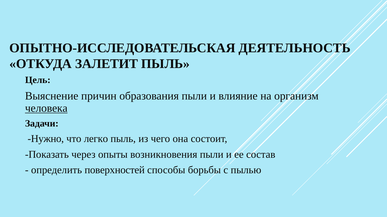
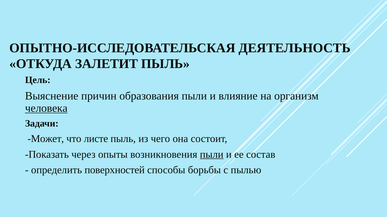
Нужно: Нужно -> Может
легко: легко -> листе
пыли at (212, 155) underline: none -> present
